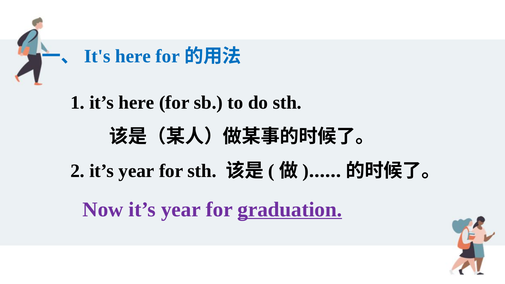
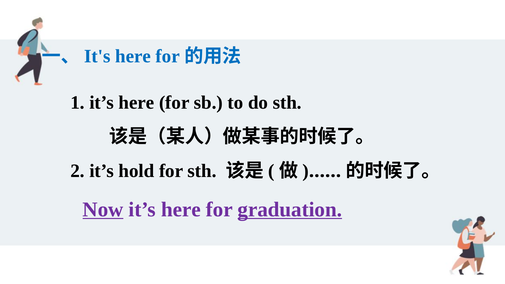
2 it’s year: year -> hold
Now underline: none -> present
year at (181, 209): year -> here
